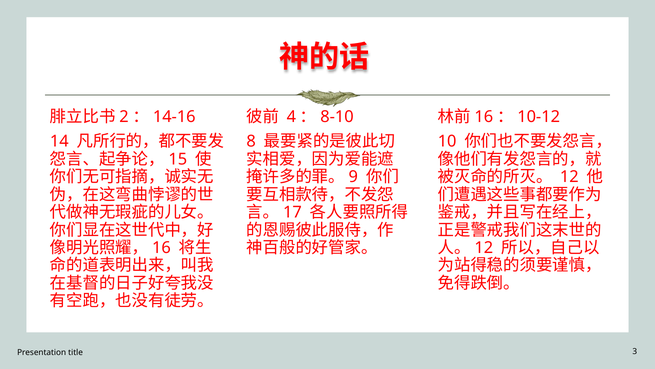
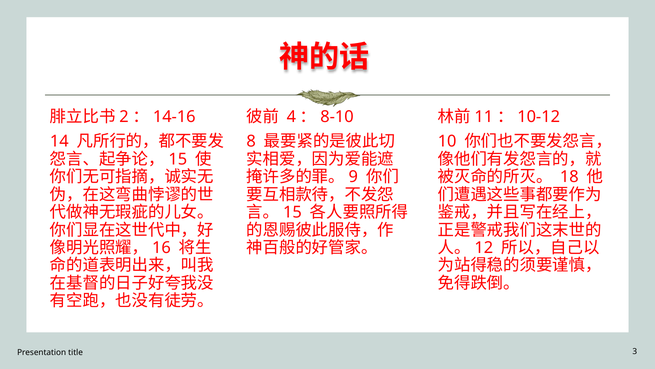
16 at (484, 117): 16 -> 11
12 at (569, 177): 12 -> 18
17 at (292, 212): 17 -> 15
